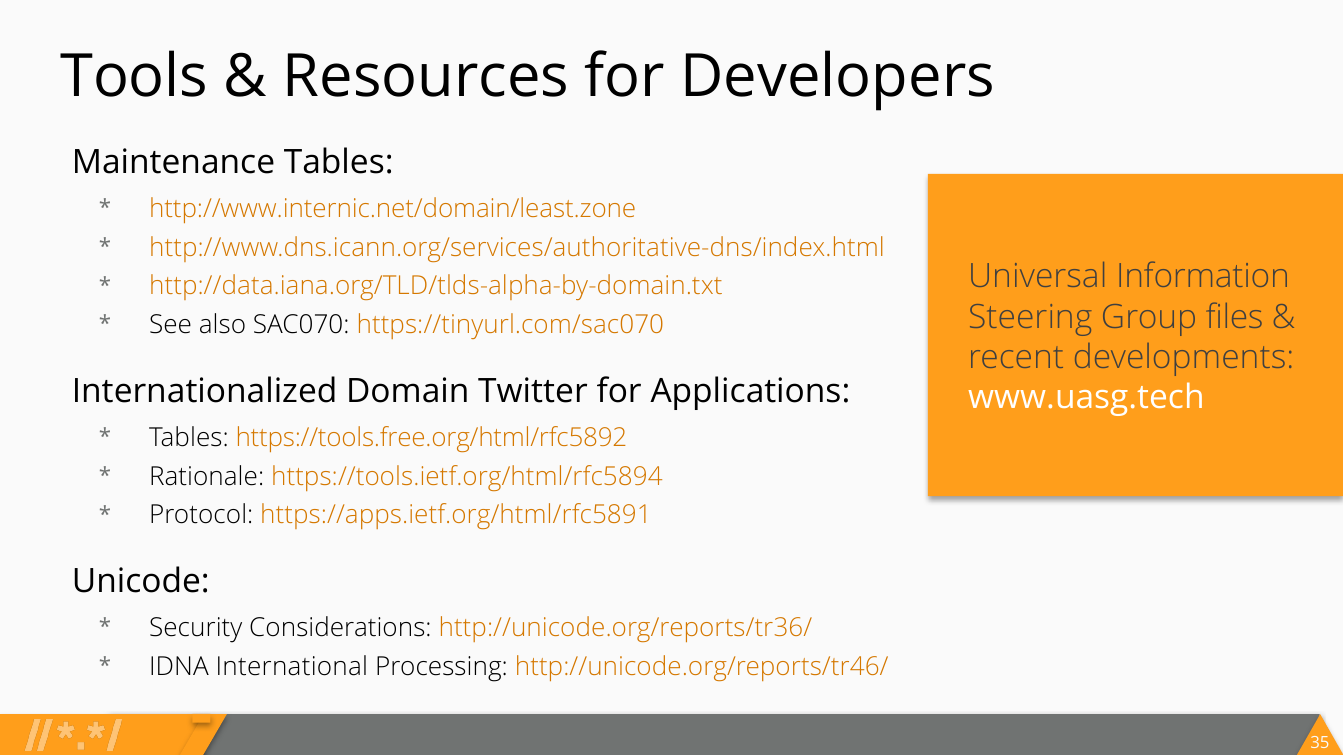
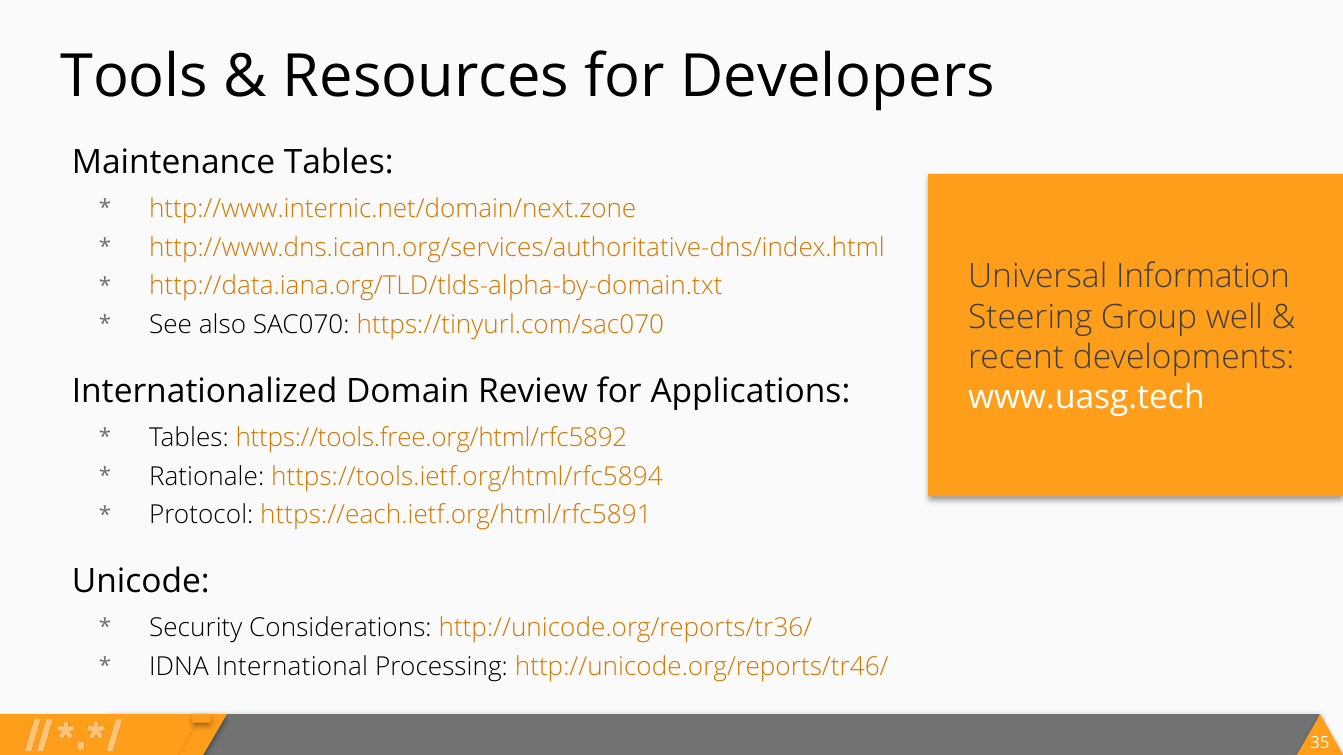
http://www.internic.net/domain/least.zone: http://www.internic.net/domain/least.zone -> http://www.internic.net/domain/next.zone
files: files -> well
Twitter: Twitter -> Review
https://apps.ietf.org/html/rfc5891: https://apps.ietf.org/html/rfc5891 -> https://each.ietf.org/html/rfc5891
